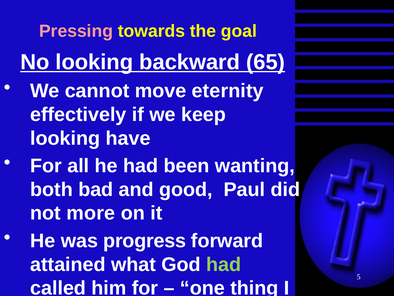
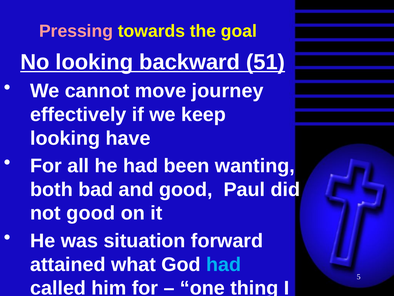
65: 65 -> 51
eternity: eternity -> journey
not more: more -> good
progress: progress -> situation
had at (224, 264) colour: light green -> light blue
